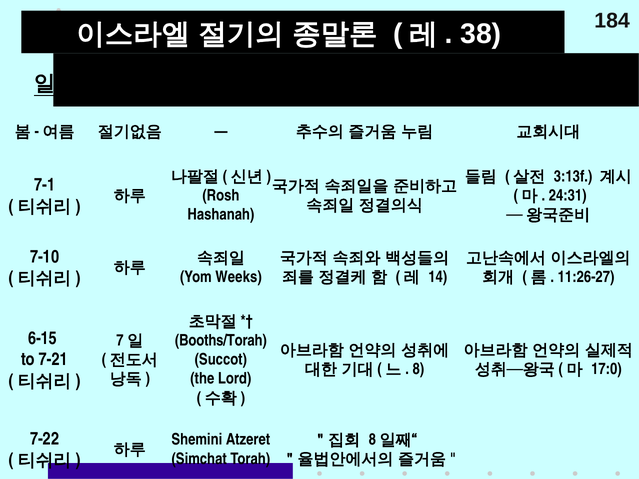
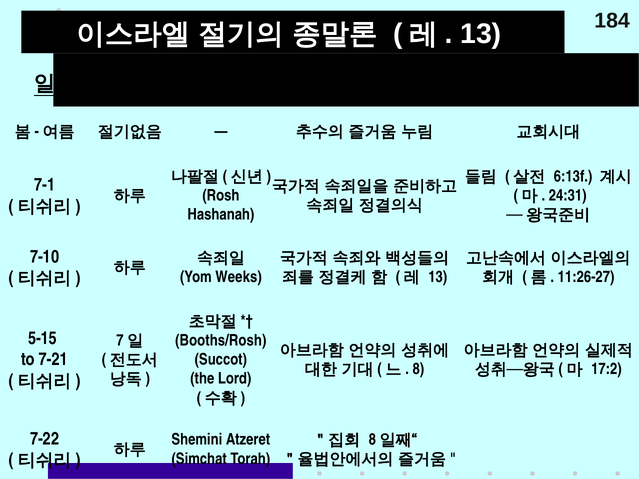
38 at (481, 34): 38 -> 13
3:13f: 3:13f -> 6:13f
14 at (438, 277): 14 -> 13
6-15: 6-15 -> 5-15
Booths/Torah: Booths/Torah -> Booths/Rosh
17:0: 17:0 -> 17:2
